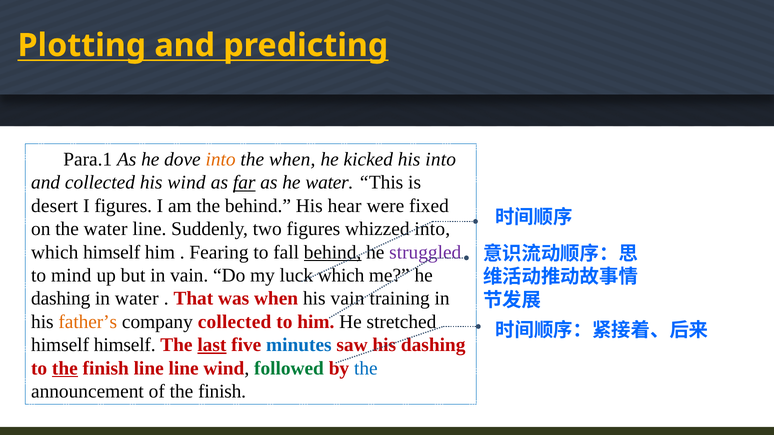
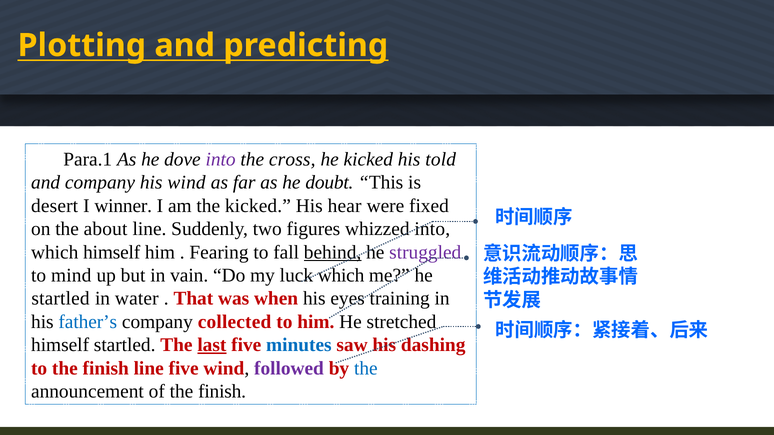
into at (221, 159) colour: orange -> purple
the when: when -> cross
his into: into -> told
and collected: collected -> company
far underline: present -> none
he water: water -> doubt
I figures: figures -> winner
the behind: behind -> kicked
the water: water -> about
dashing at (61, 299): dashing -> startled
his vain: vain -> eyes
father’s colour: orange -> blue
himself himself: himself -> startled
the at (65, 368) underline: present -> none
line line: line -> five
followed colour: green -> purple
